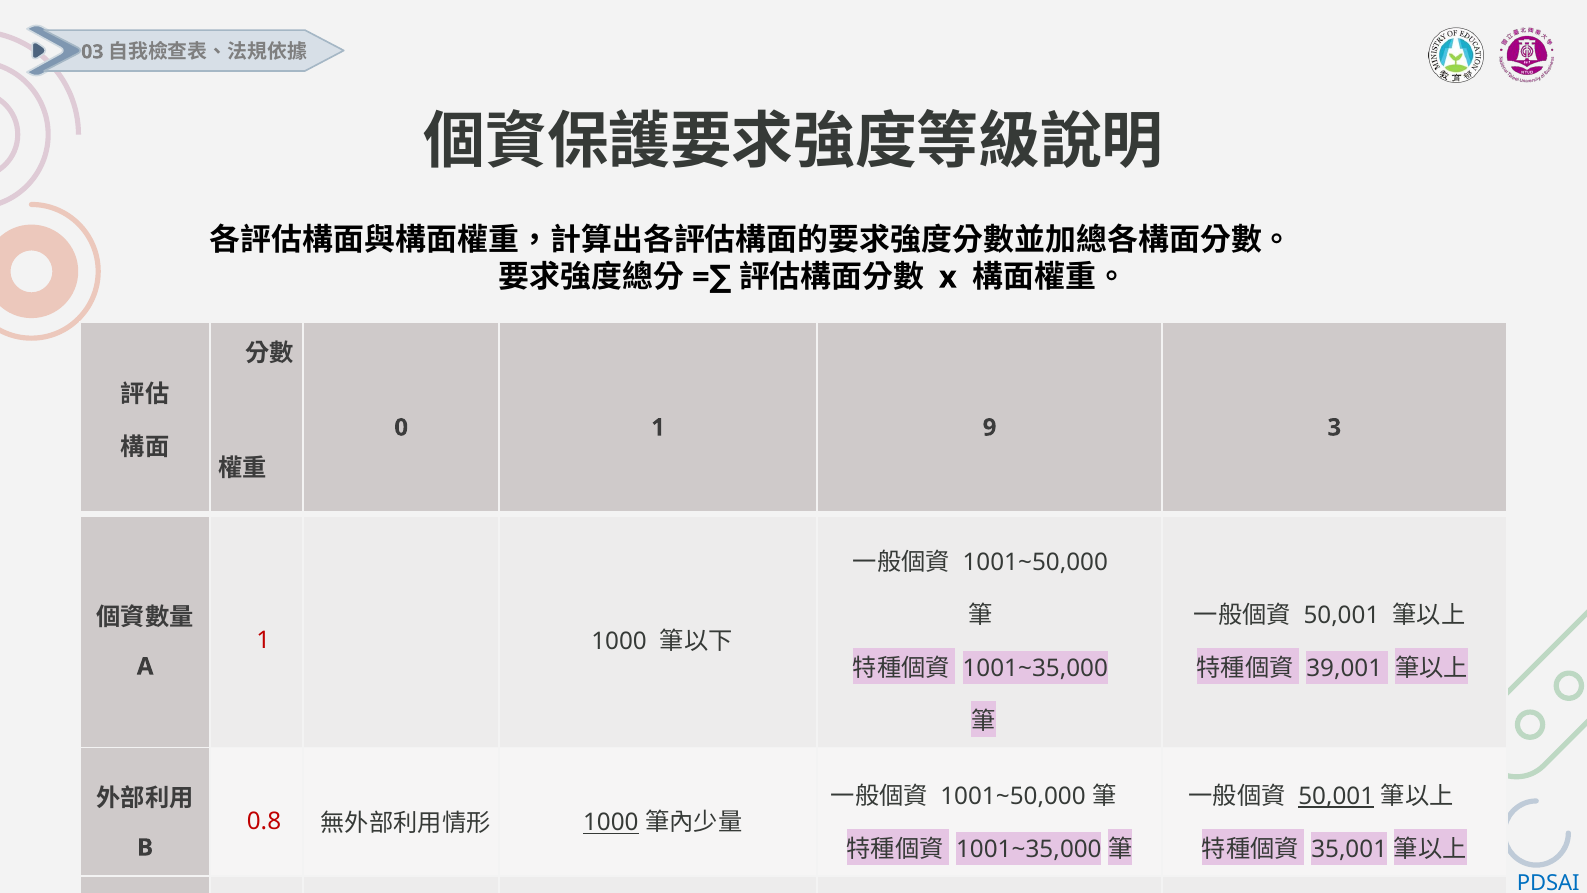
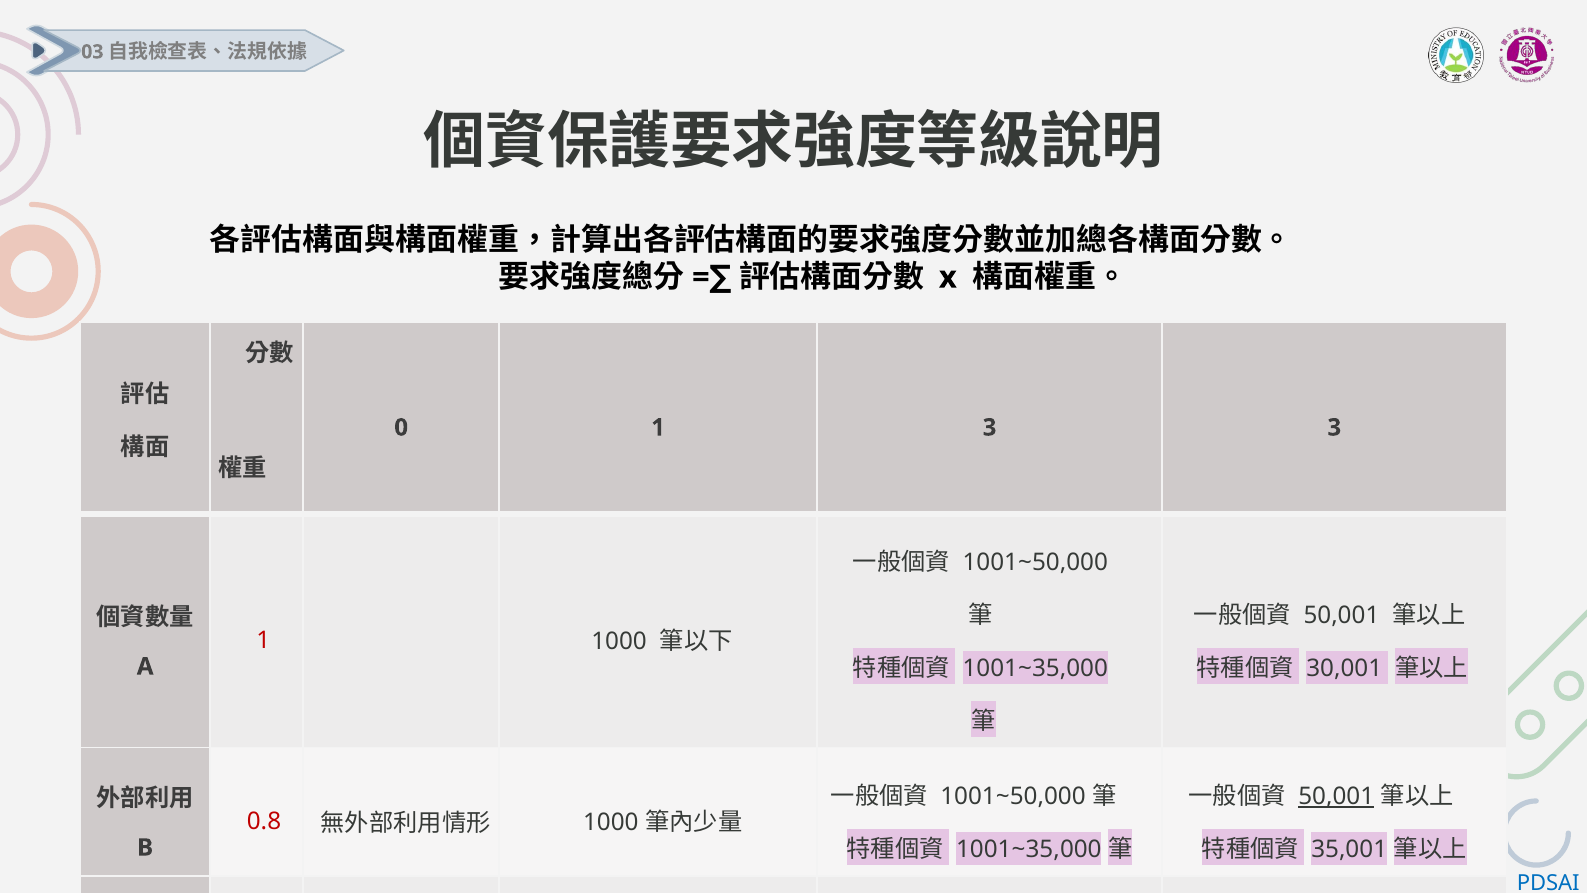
1 9: 9 -> 3
39,001: 39,001 -> 30,001
1000 at (611, 823) underline: present -> none
